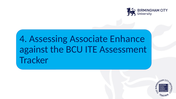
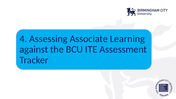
Enhance: Enhance -> Learning
